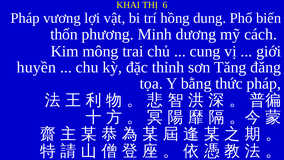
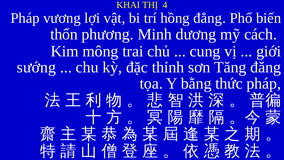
6: 6 -> 4
dung: dung -> đẳng
huyền: huyền -> sướng
